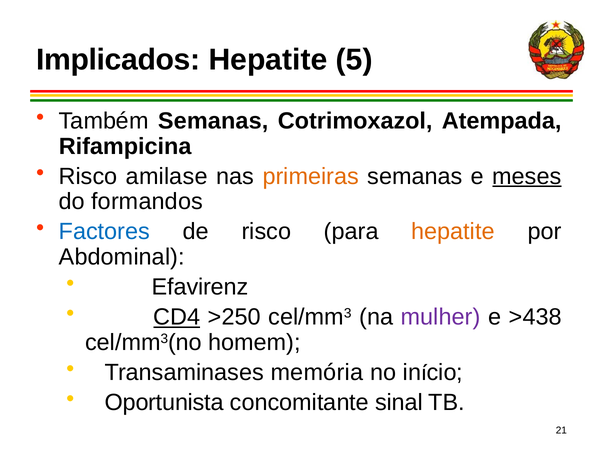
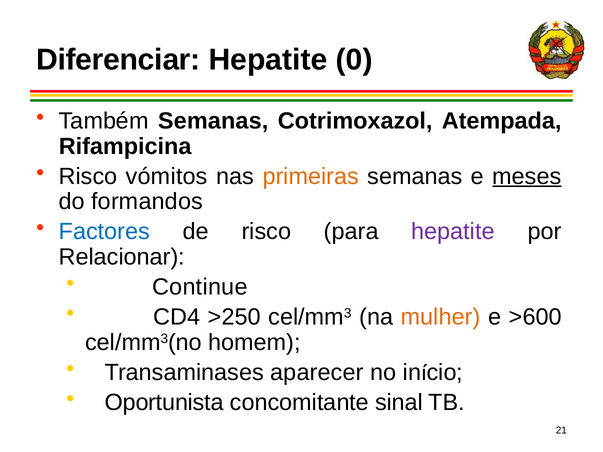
Implicados: Implicados -> Diferenciar
5: 5 -> 0
amilase: amilase -> vómitos
hepatite at (453, 232) colour: orange -> purple
Abdominal: Abdominal -> Relacionar
Efavirenz: Efavirenz -> Continue
CD4 underline: present -> none
mulher colour: purple -> orange
>438: >438 -> >600
memória: memória -> aparecer
